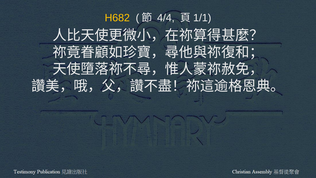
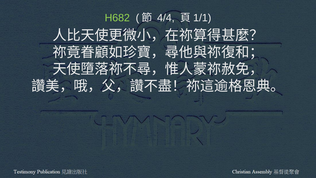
H682 colour: yellow -> light green
